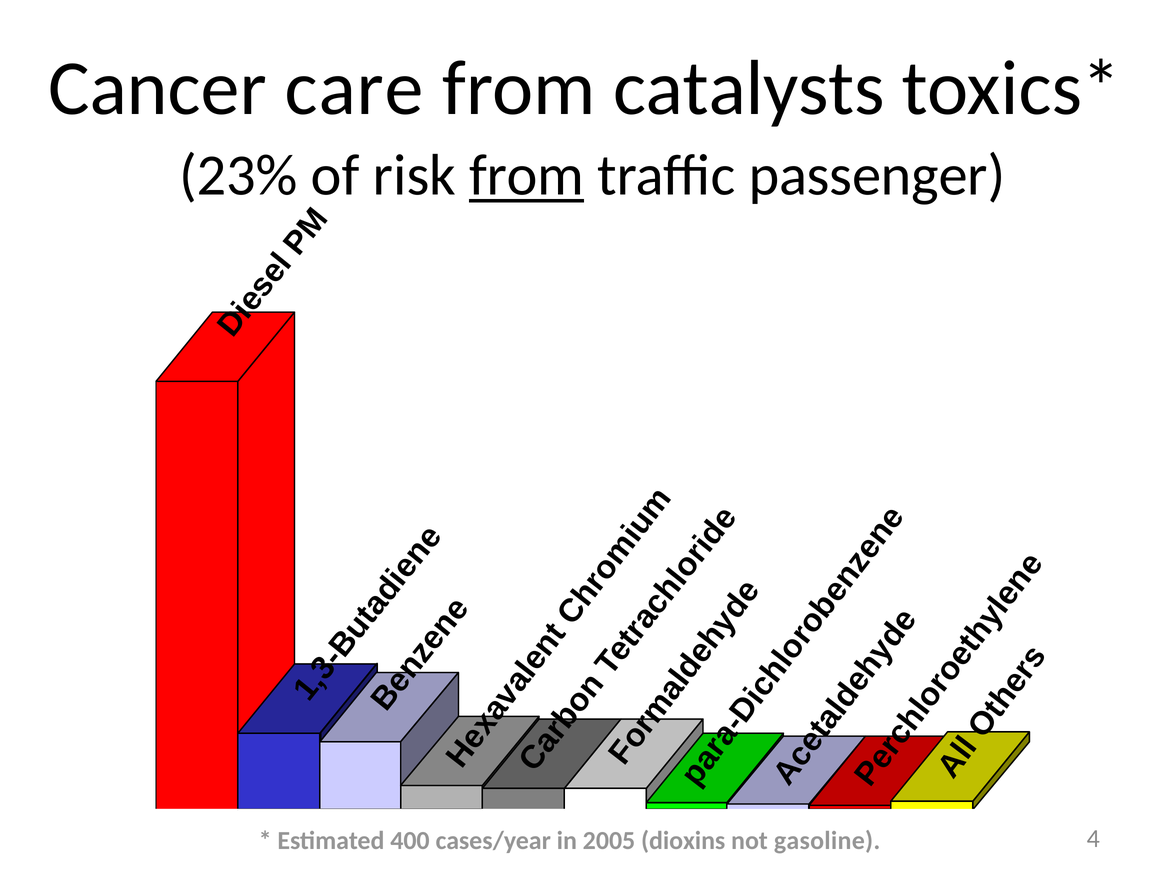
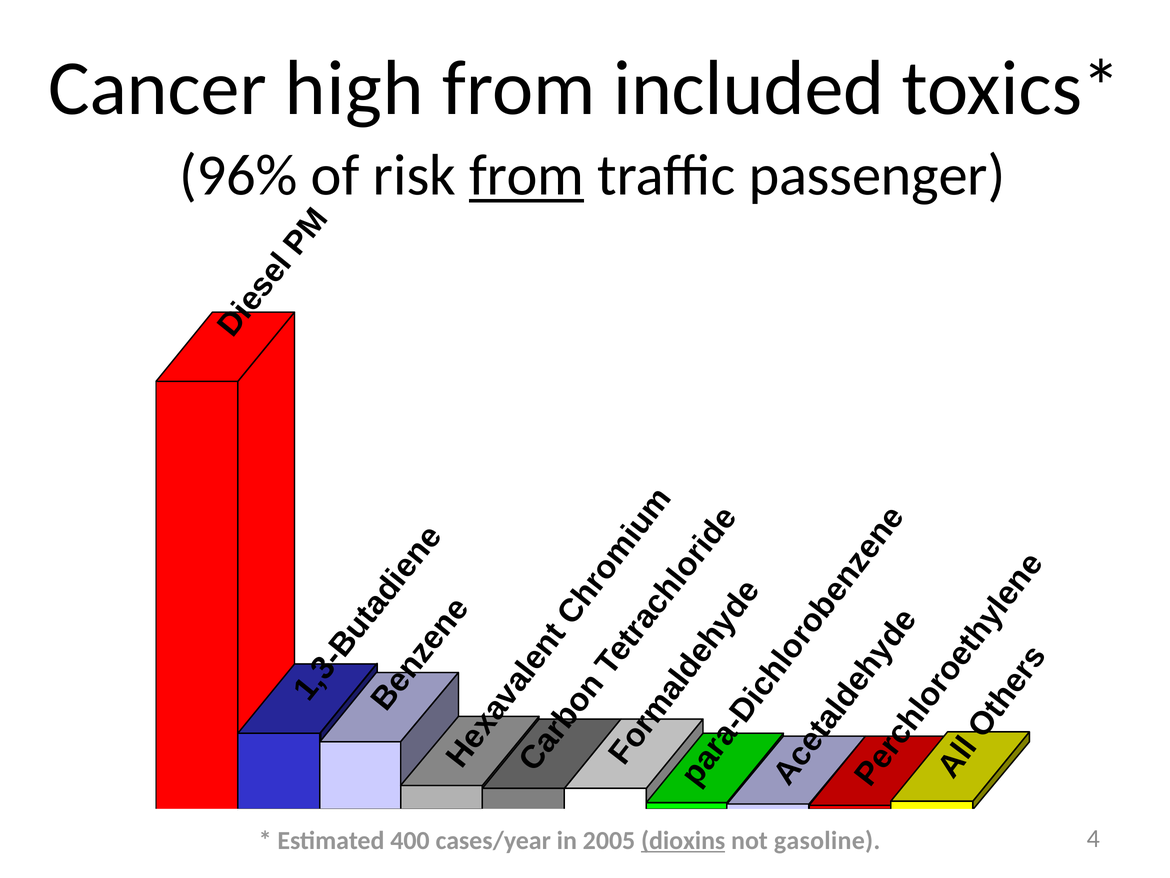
care: care -> high
catalysts: catalysts -> included
23%: 23% -> 96%
dioxins underline: none -> present
